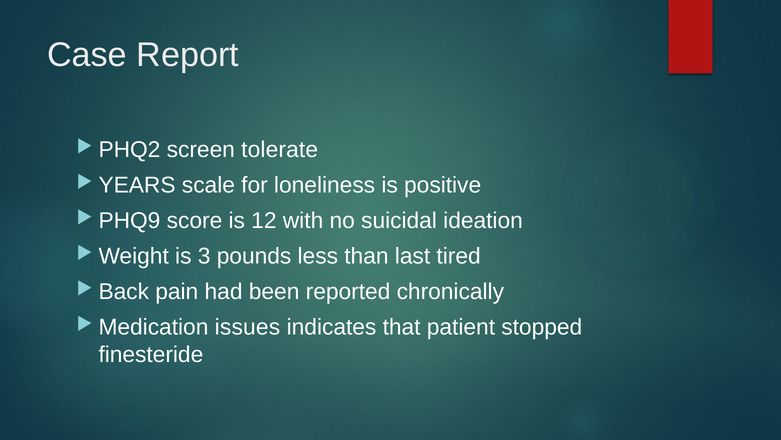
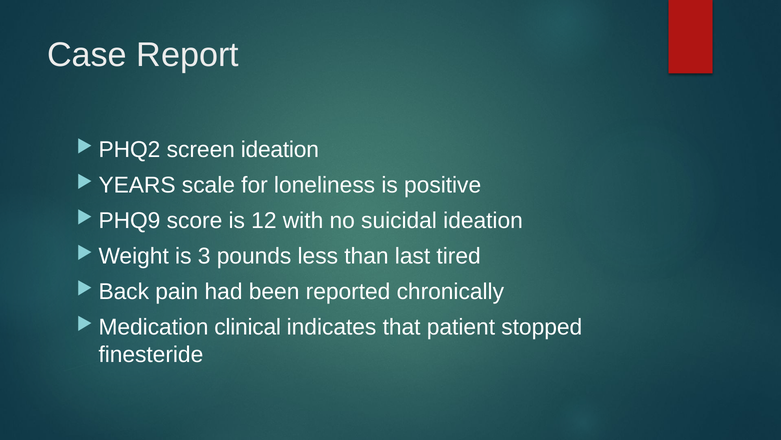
screen tolerate: tolerate -> ideation
issues: issues -> clinical
